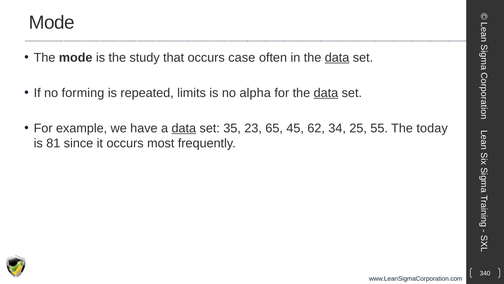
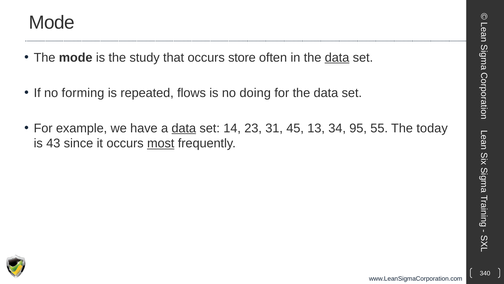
case: case -> store
limits: limits -> flows
alpha: alpha -> doing
data at (326, 93) underline: present -> none
35: 35 -> 14
65: 65 -> 31
62: 62 -> 13
25: 25 -> 95
81: 81 -> 43
most underline: none -> present
